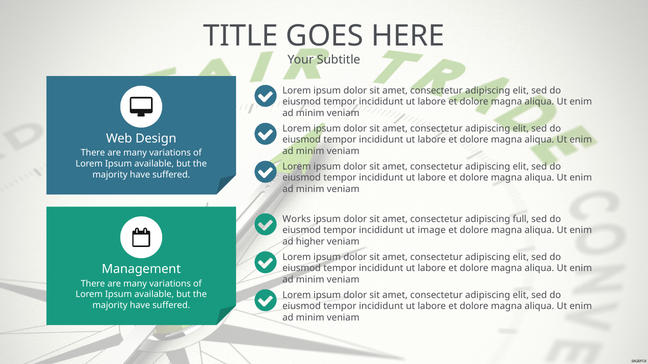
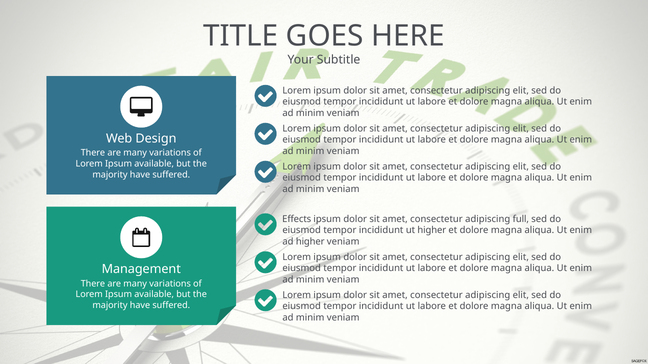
Works: Works -> Effects
ut image: image -> higher
